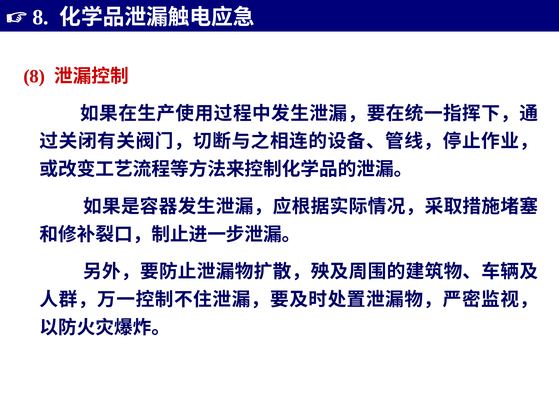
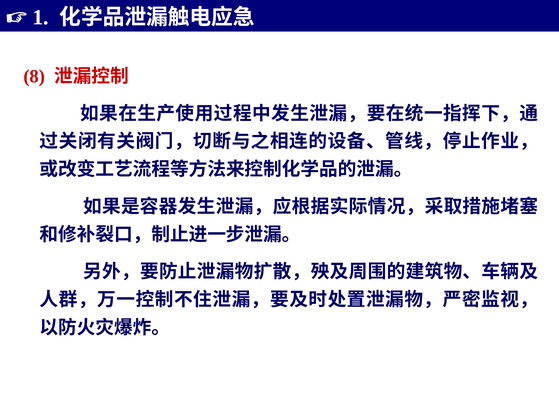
8 at (41, 17): 8 -> 1
